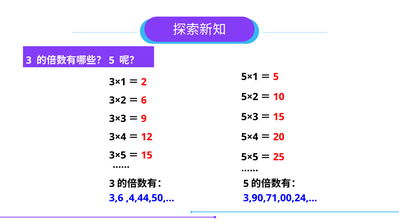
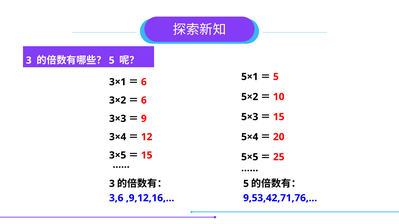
2 at (144, 82): 2 -> 6
,4,44,50,…: ,4,44,50,… -> ,9,12,16,…
3,90,71,00,24,…: 3,90,71,00,24,… -> 9,53,42,71,76,…
